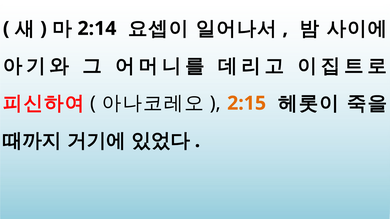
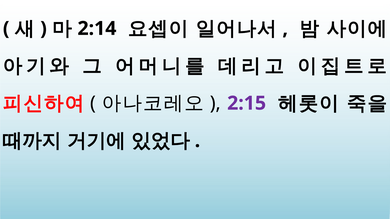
2:15 colour: orange -> purple
